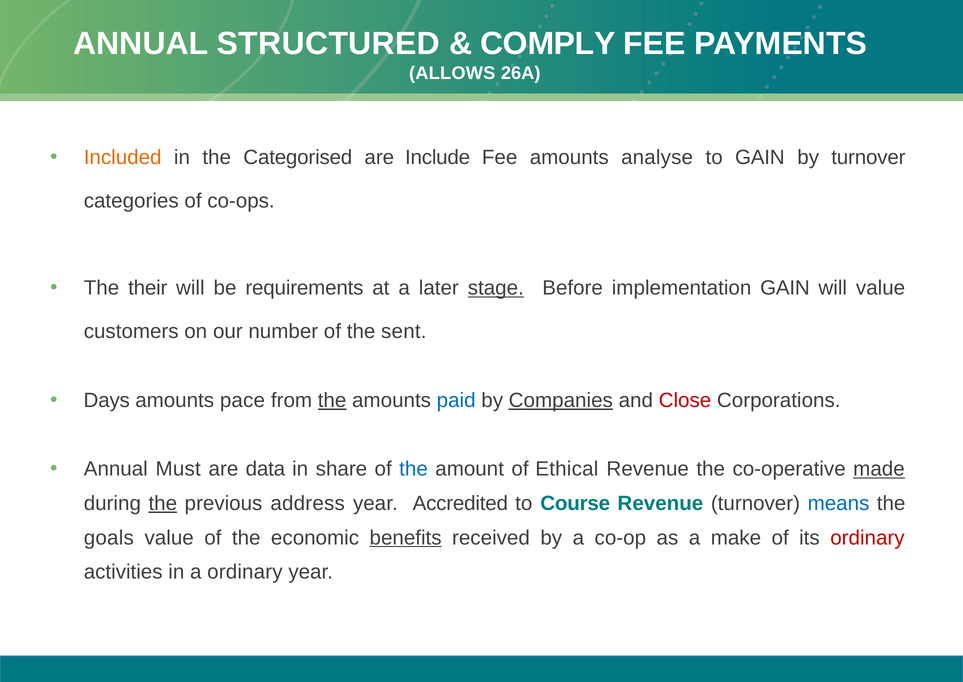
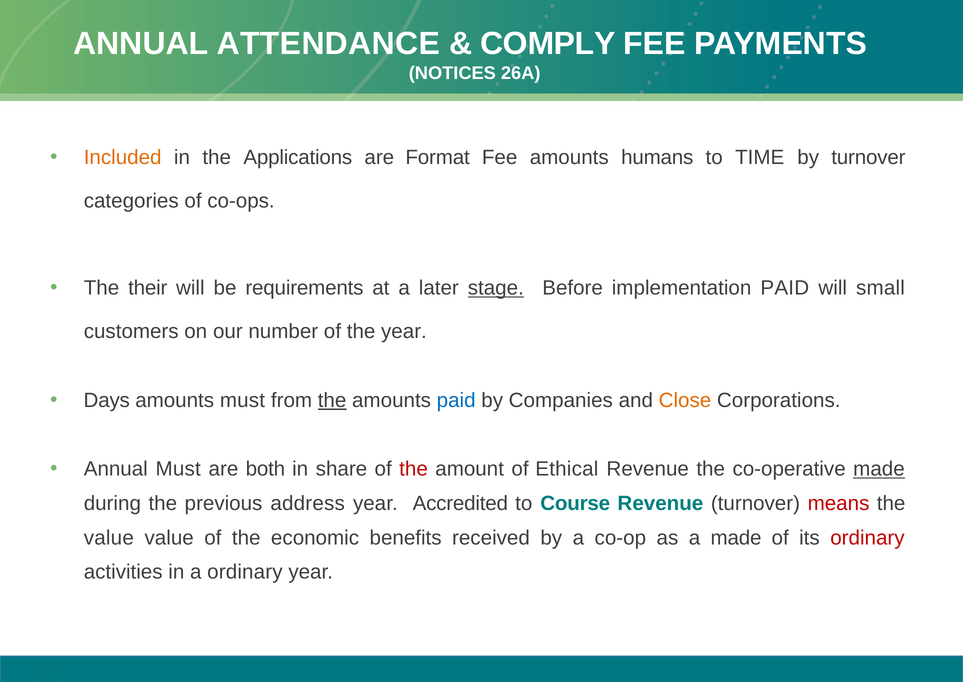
STRUCTURED: STRUCTURED -> ATTENDANCE
ALLOWS: ALLOWS -> NOTICES
Categorised: Categorised -> Applications
Include: Include -> Format
analyse: analyse -> humans
to GAIN: GAIN -> TIME
implementation GAIN: GAIN -> PAID
will value: value -> small
the sent: sent -> year
amounts pace: pace -> must
Companies underline: present -> none
Close colour: red -> orange
data: data -> both
the at (414, 469) colour: blue -> red
the at (163, 503) underline: present -> none
means colour: blue -> red
goals at (109, 537): goals -> value
benefits underline: present -> none
a make: make -> made
